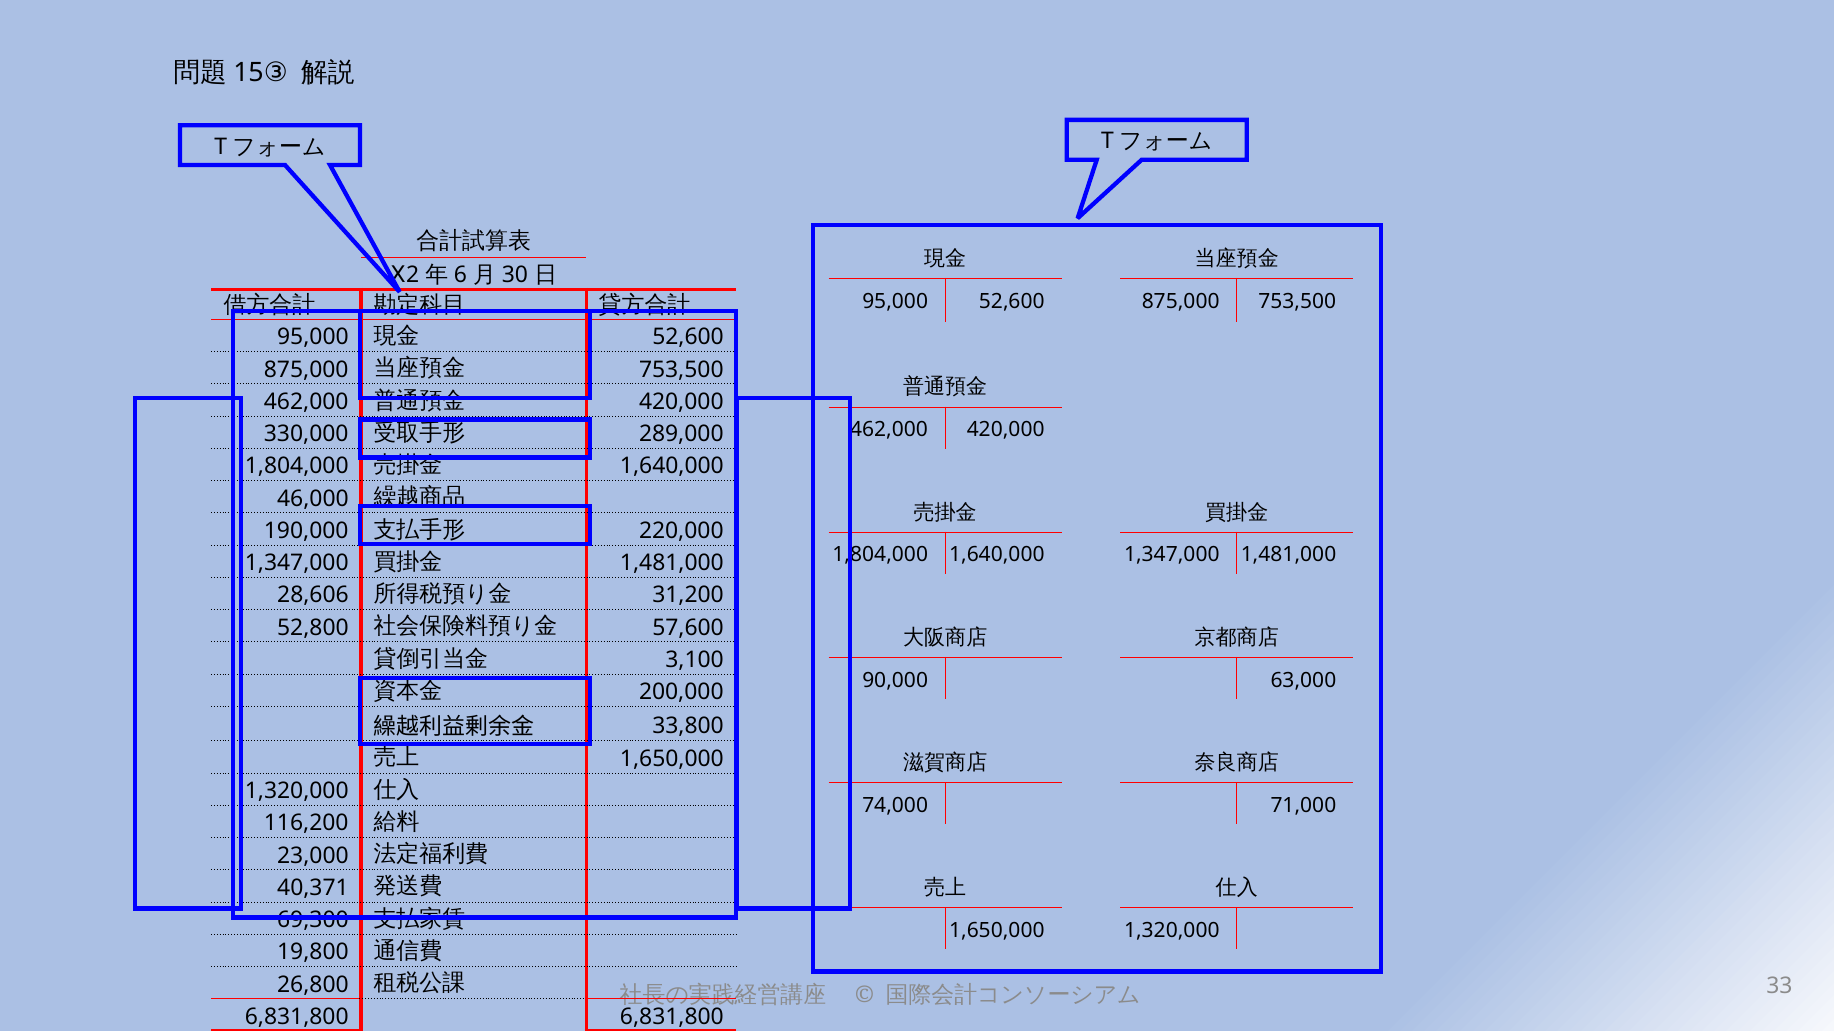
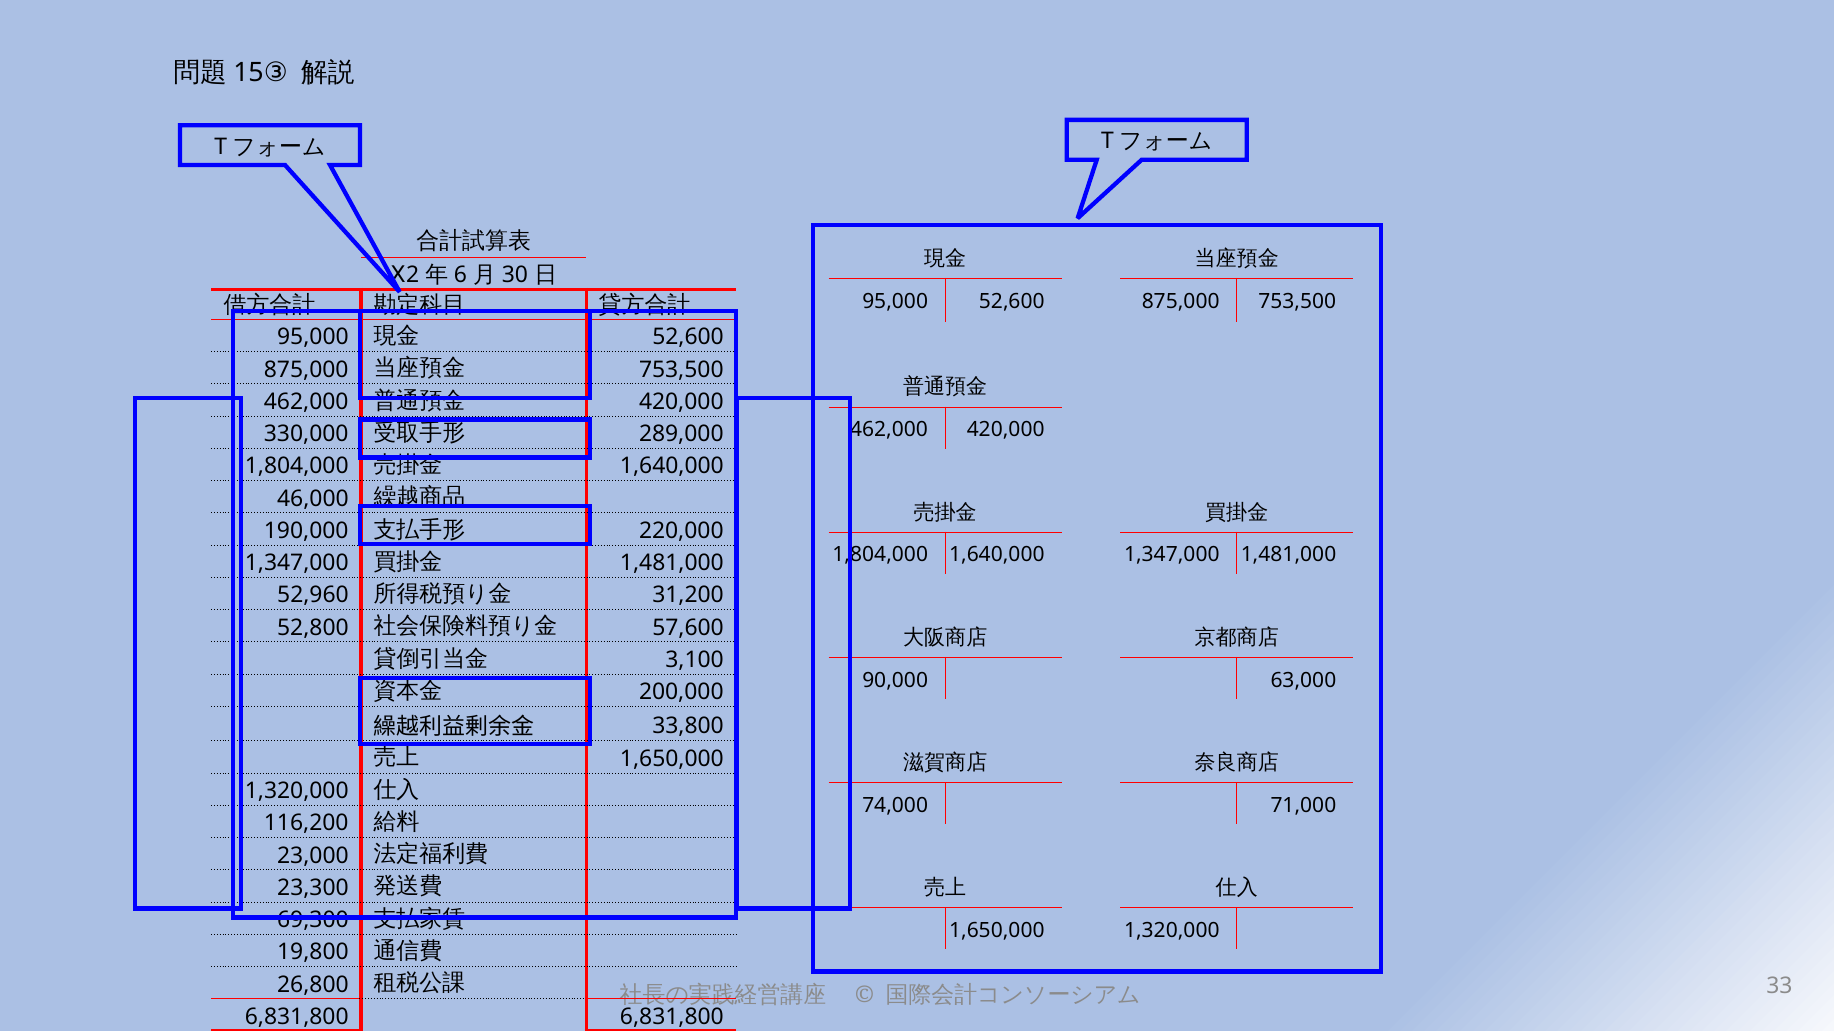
28,606: 28,606 -> 52,960
40,371: 40,371 -> 23,300
